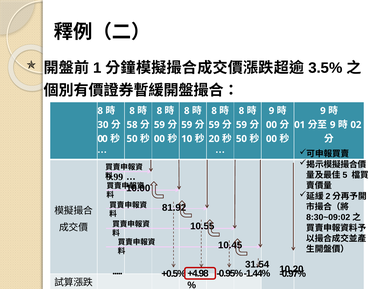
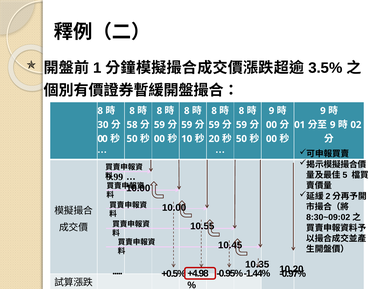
81.92 at (174, 208): 81.92 -> 10.00
31.54: 31.54 -> 10.35
